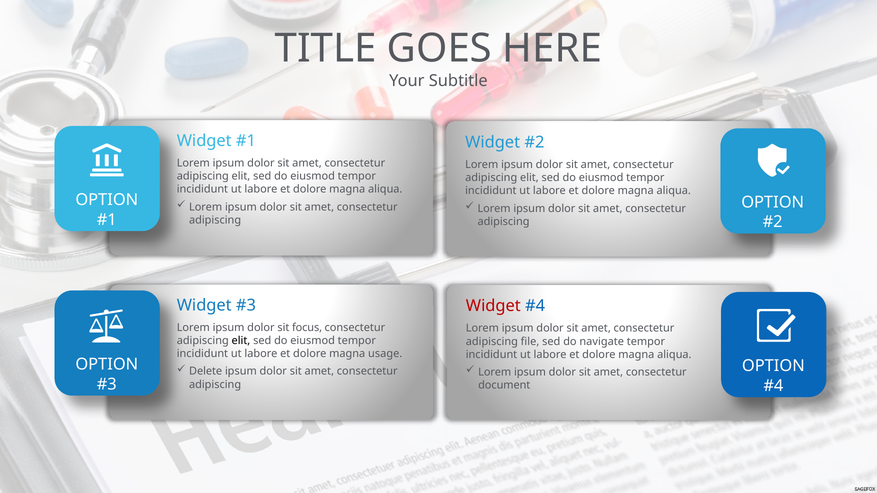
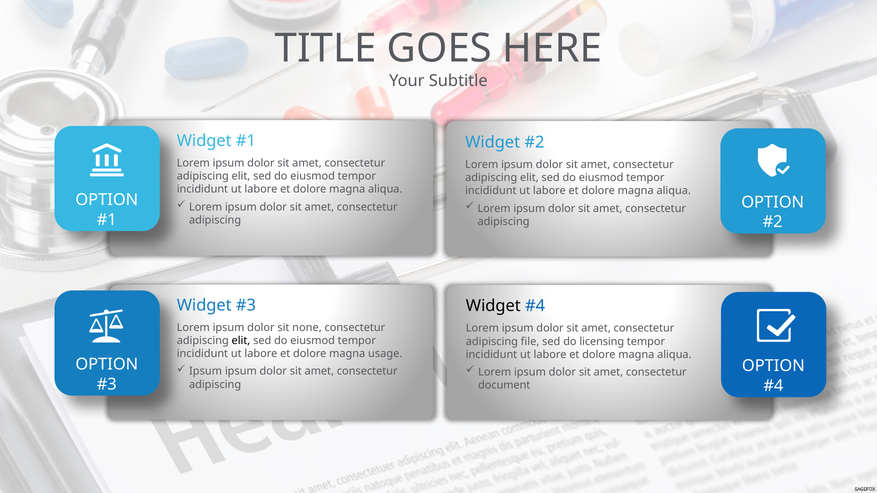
Widget at (493, 306) colour: red -> black
focus: focus -> none
navigate: navigate -> licensing
Delete at (206, 372): Delete -> Ipsum
